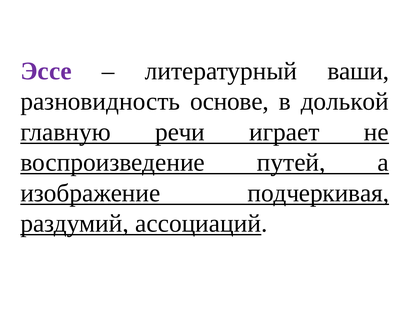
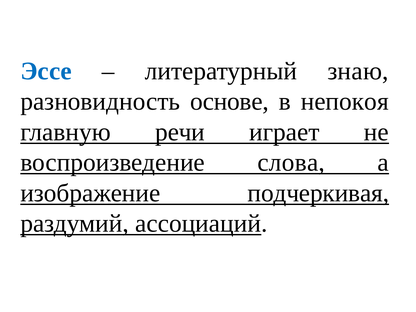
Эссе colour: purple -> blue
ваши: ваши -> знаю
долькой: долькой -> непокоя
путей: путей -> слова
